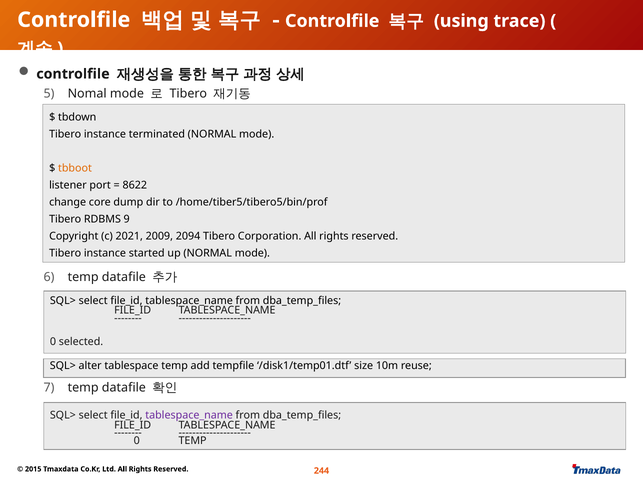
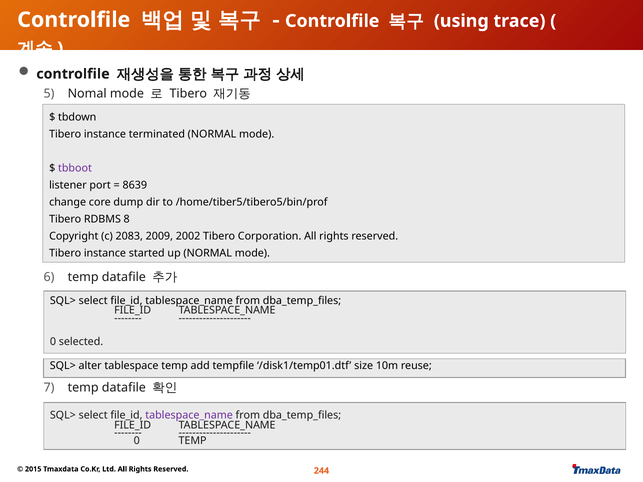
tbboot colour: orange -> purple
8622: 8622 -> 8639
9: 9 -> 8
2021: 2021 -> 2083
2094: 2094 -> 2002
